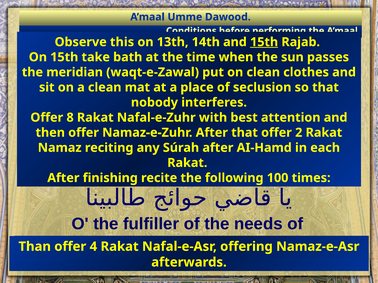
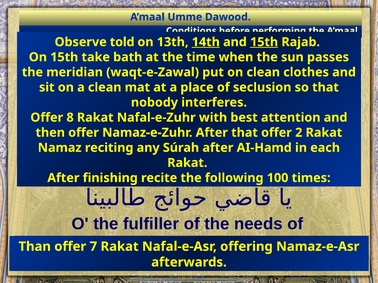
this: this -> told
14th underline: none -> present
4: 4 -> 7
